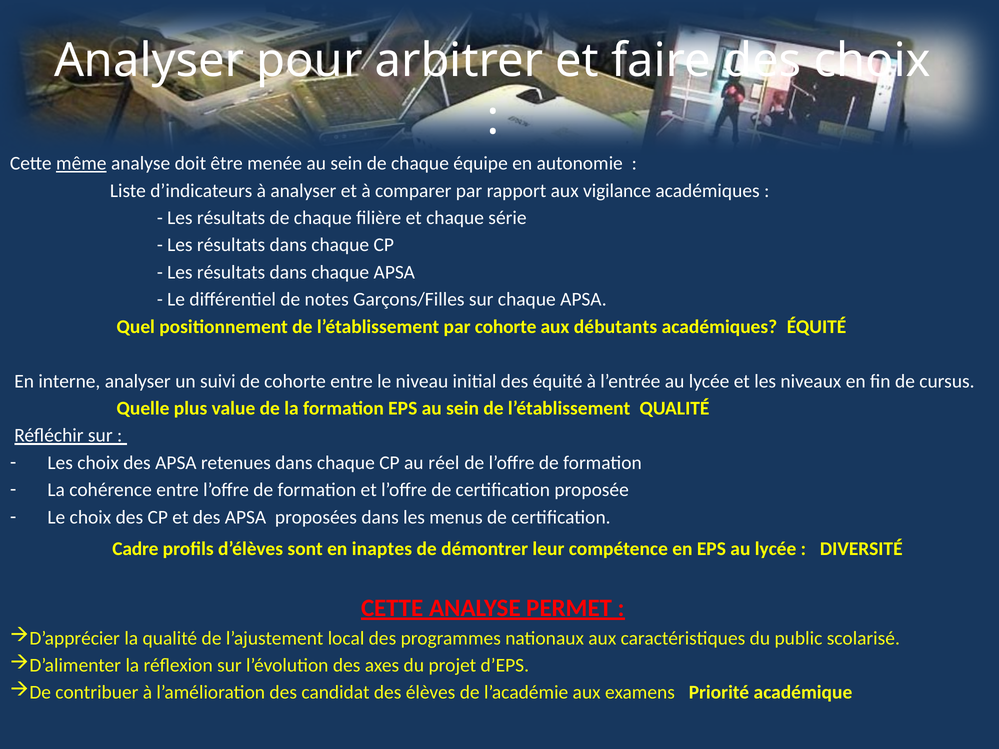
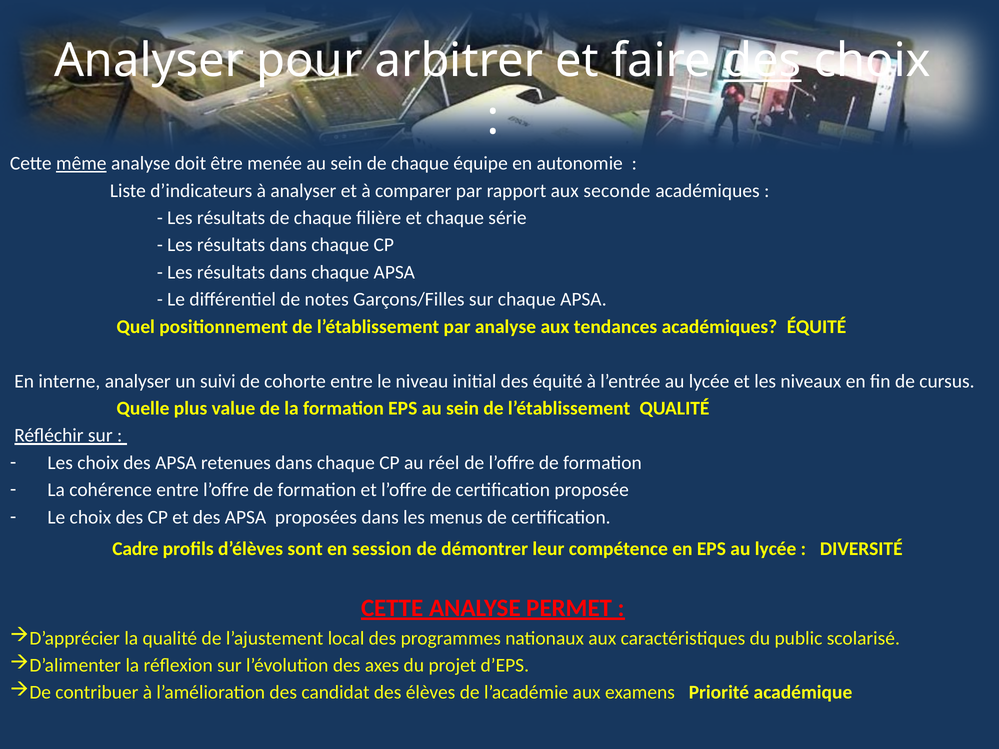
des at (762, 60) underline: none -> present
vigilance: vigilance -> seconde
par cohorte: cohorte -> analyse
débutants: débutants -> tendances
inaptes: inaptes -> session
